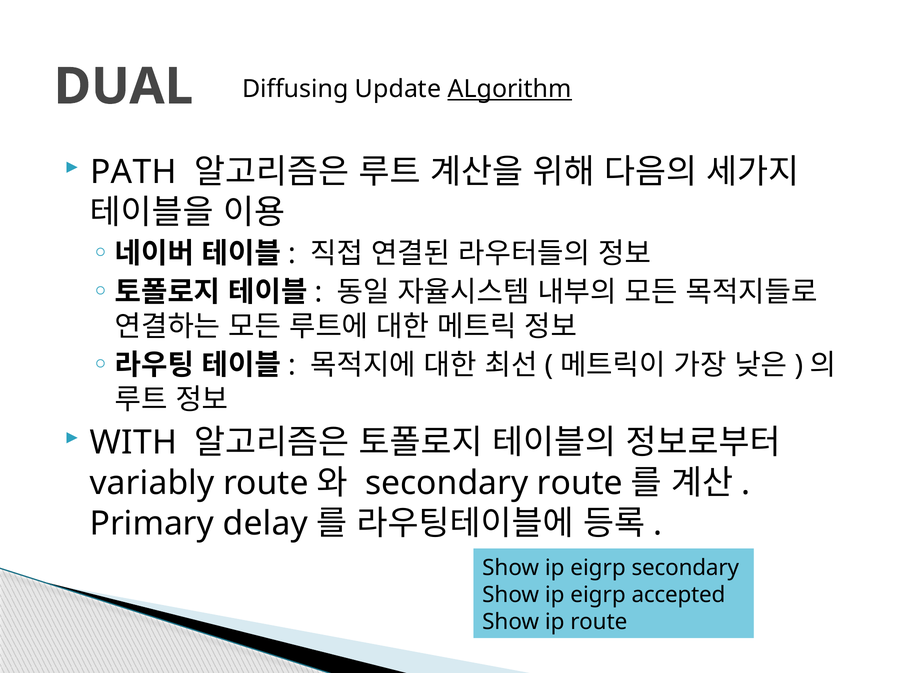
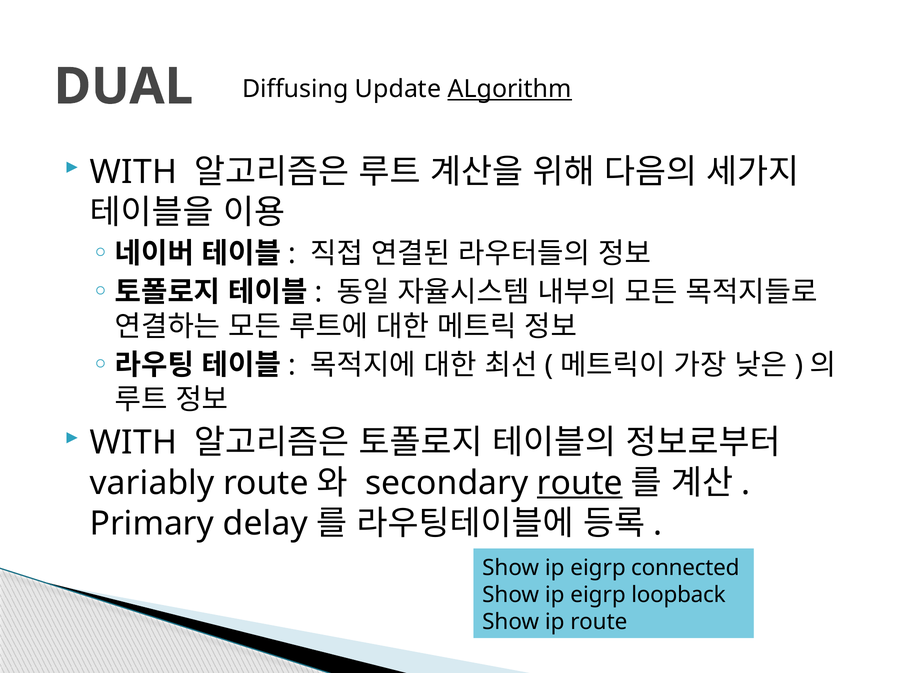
PATH at (133, 172): PATH -> WITH
route at (580, 483) underline: none -> present
eigrp secondary: secondary -> connected
accepted: accepted -> loopback
